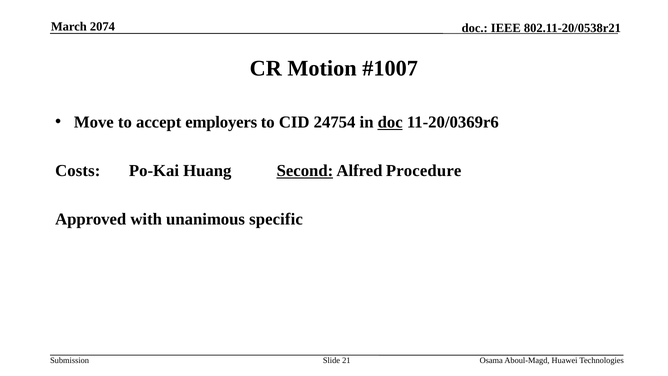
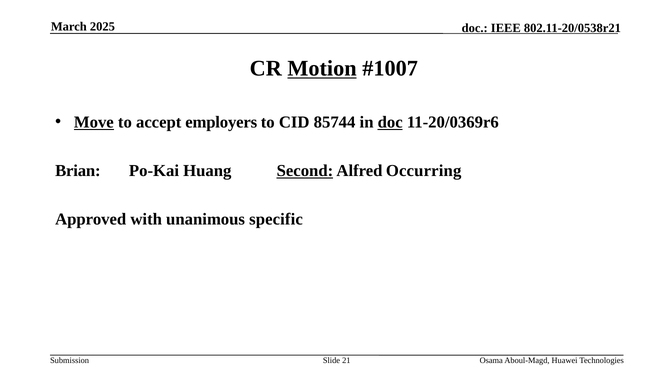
2074: 2074 -> 2025
Motion underline: none -> present
Move underline: none -> present
24754: 24754 -> 85744
Costs: Costs -> Brian
Procedure: Procedure -> Occurring
